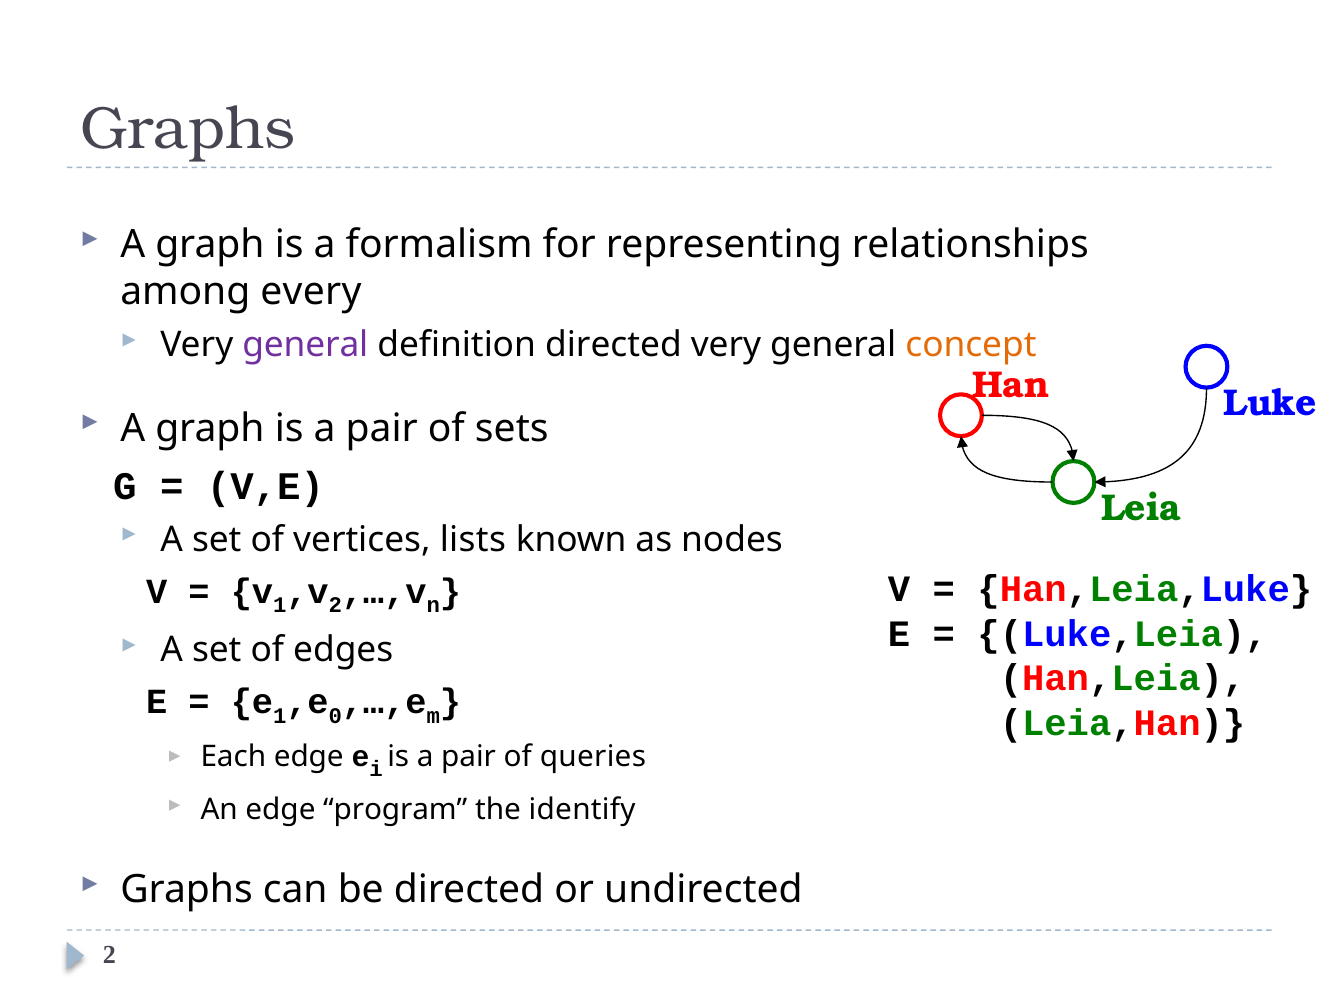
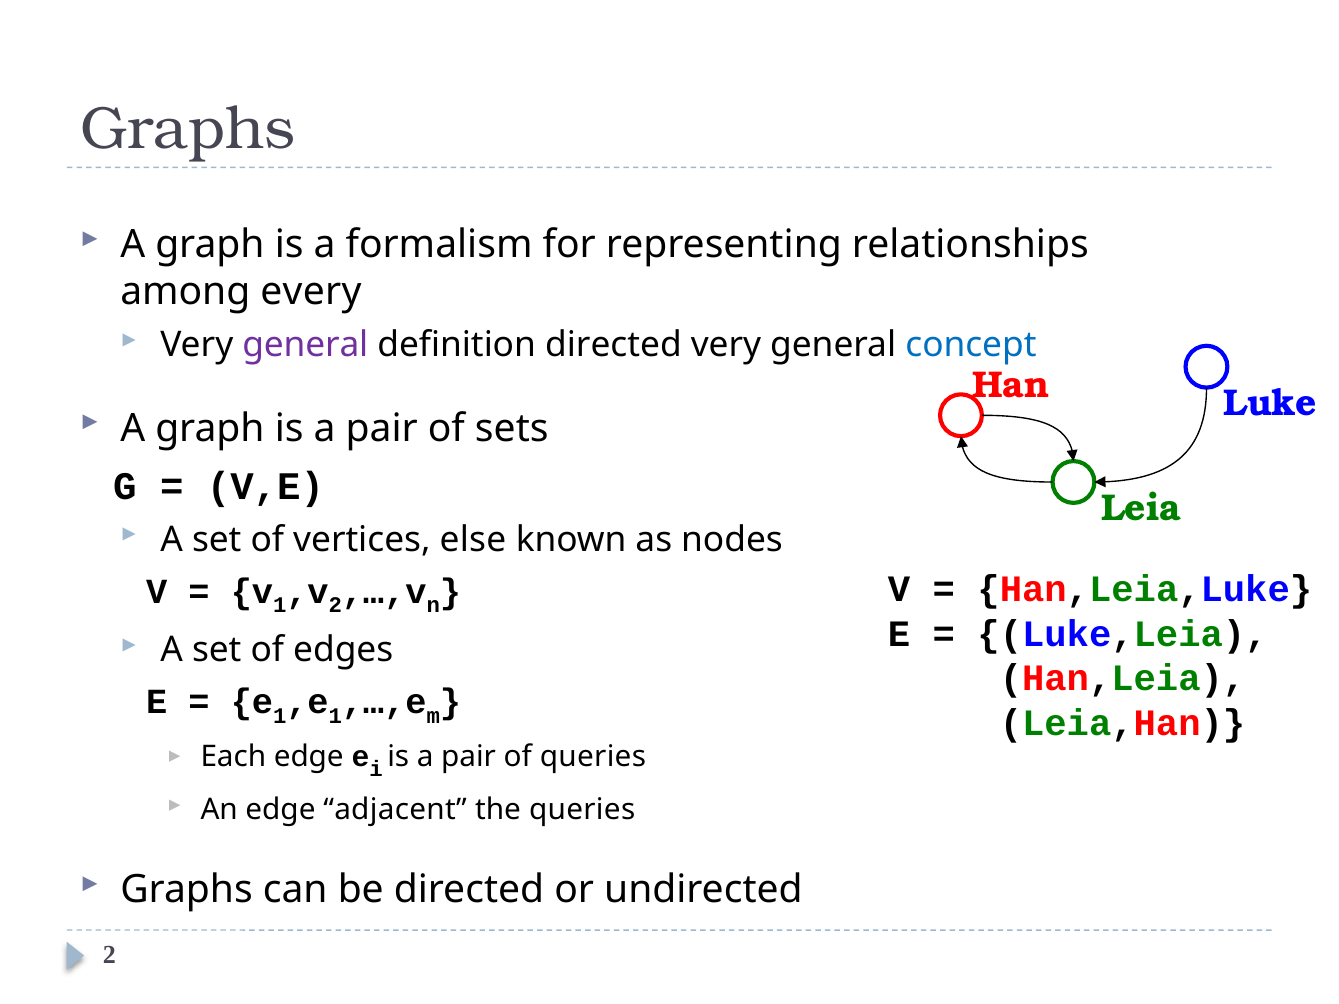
concept colour: orange -> blue
lists: lists -> else
0 at (335, 716): 0 -> 1
program: program -> adjacent
the identify: identify -> queries
